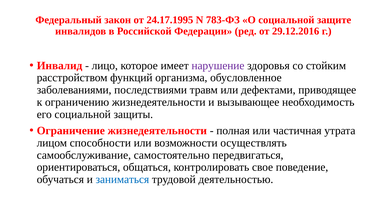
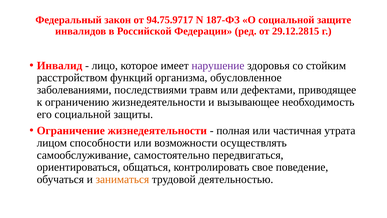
24.17.1995: 24.17.1995 -> 94.75.9717
783-ФЗ: 783-ФЗ -> 187-ФЗ
29.12.2016: 29.12.2016 -> 29.12.2815
заниматься colour: blue -> orange
